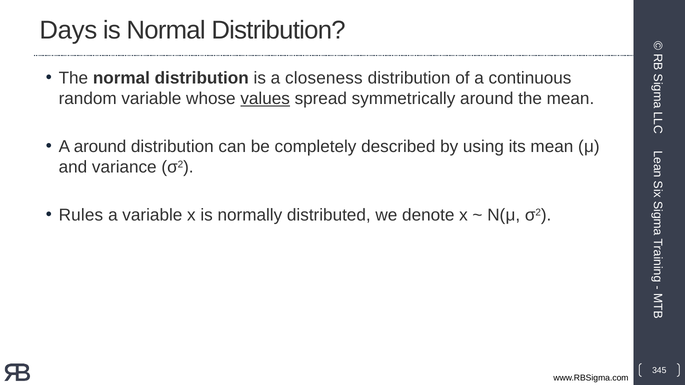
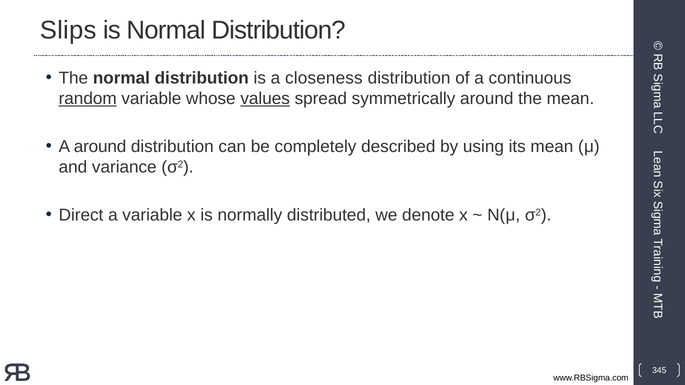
Days: Days -> Slips
random underline: none -> present
Rules: Rules -> Direct
